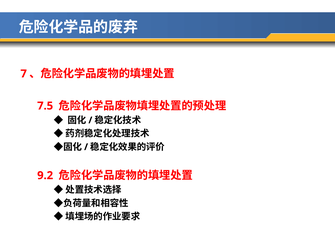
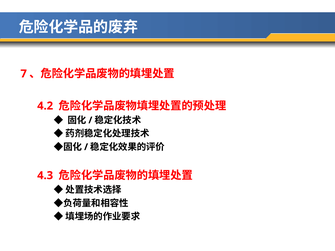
7.5: 7.5 -> 4.2
9.2: 9.2 -> 4.3
